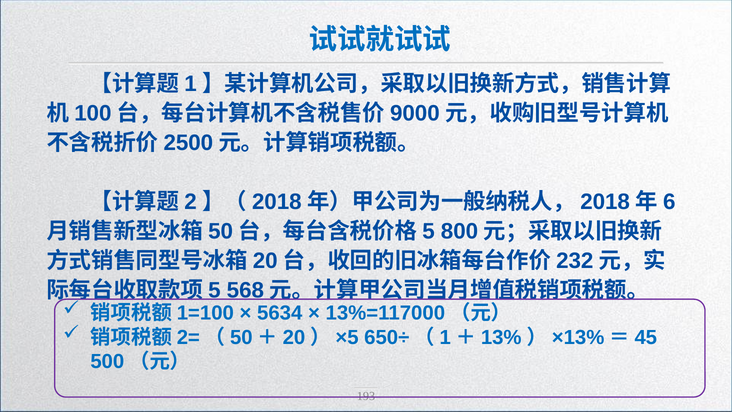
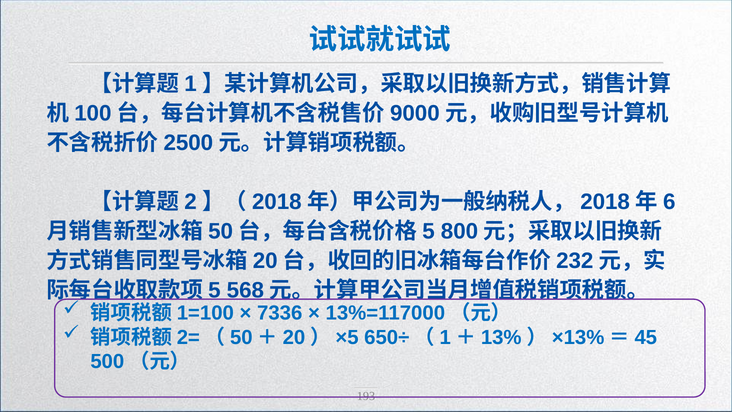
5634: 5634 -> 7336
